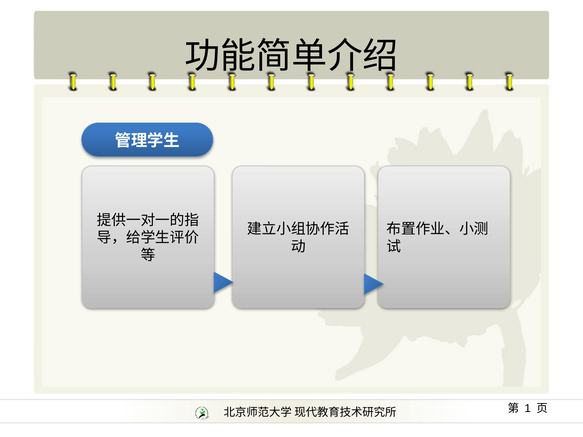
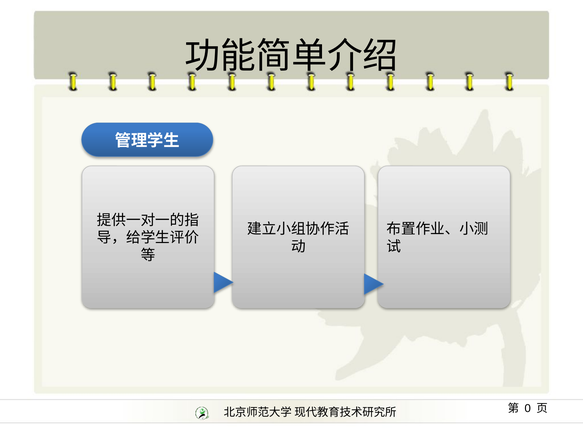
1: 1 -> 0
